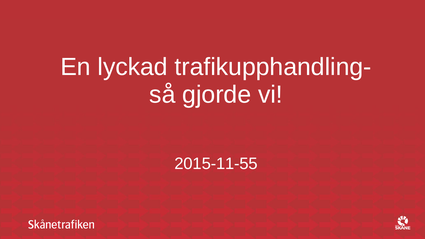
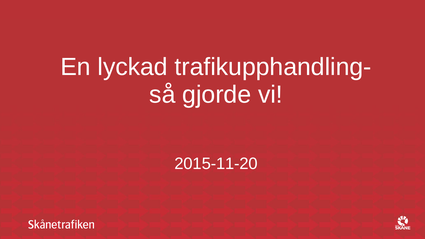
2015-11-55: 2015-11-55 -> 2015-11-20
